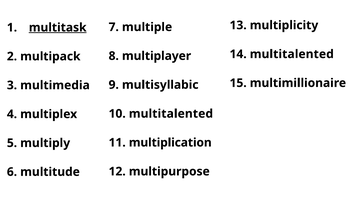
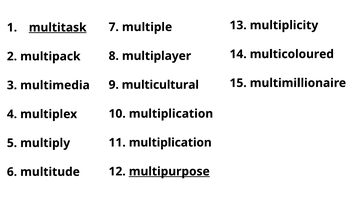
14 multitalented: multitalented -> multicoloured
multisyllabic: multisyllabic -> multicultural
10 multitalented: multitalented -> multiplication
multipurpose underline: none -> present
